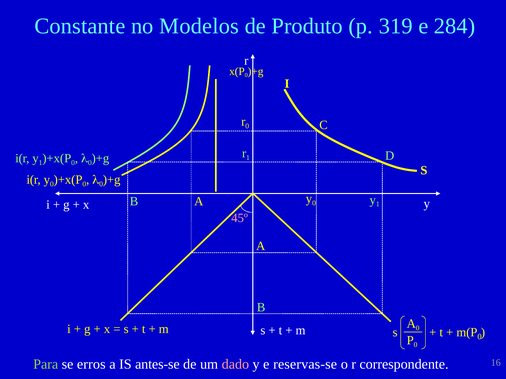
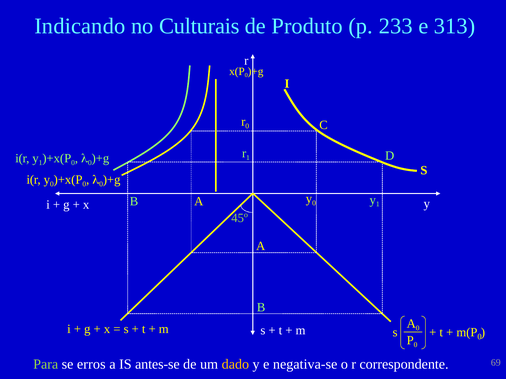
Constante: Constante -> Indicando
Modelos: Modelos -> Culturais
319: 319 -> 233
284: 284 -> 313
45º colour: pink -> light green
dado colour: pink -> yellow
reservas-se: reservas-se -> negativa-se
16: 16 -> 69
